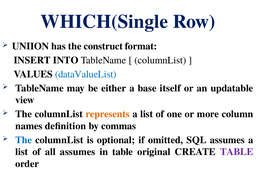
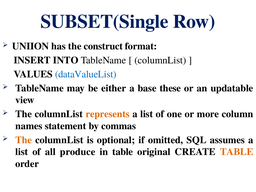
WHICH(Single: WHICH(Single -> SUBSET(Single
itself: itself -> these
deﬁnition: deﬁnition -> statement
The at (24, 140) colour: blue -> orange
all assumes: assumes -> produce
TABLE at (237, 152) colour: purple -> orange
